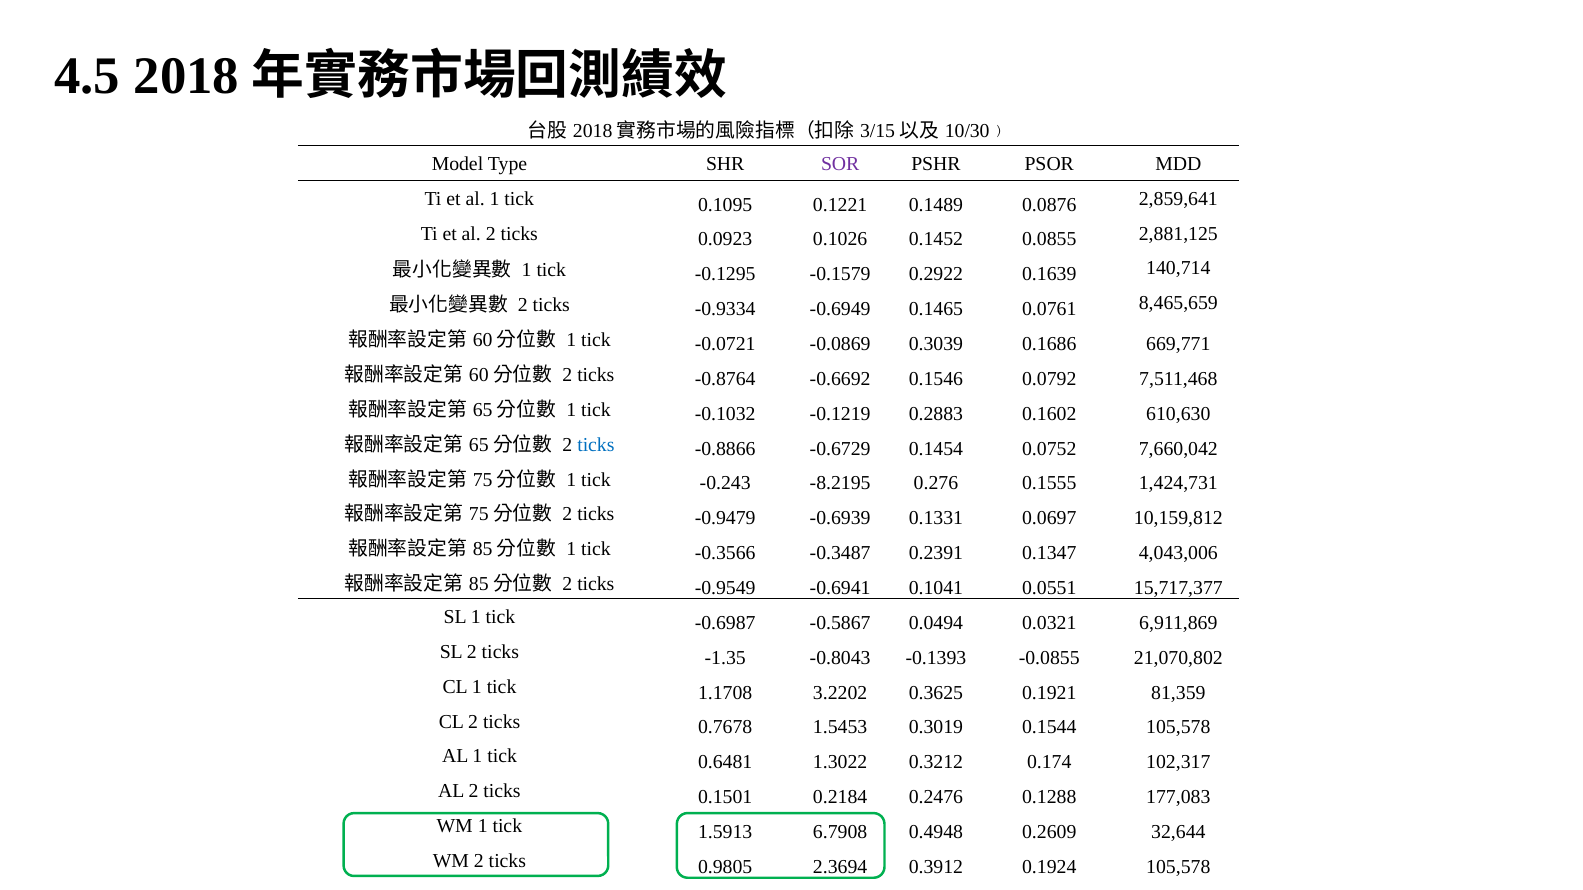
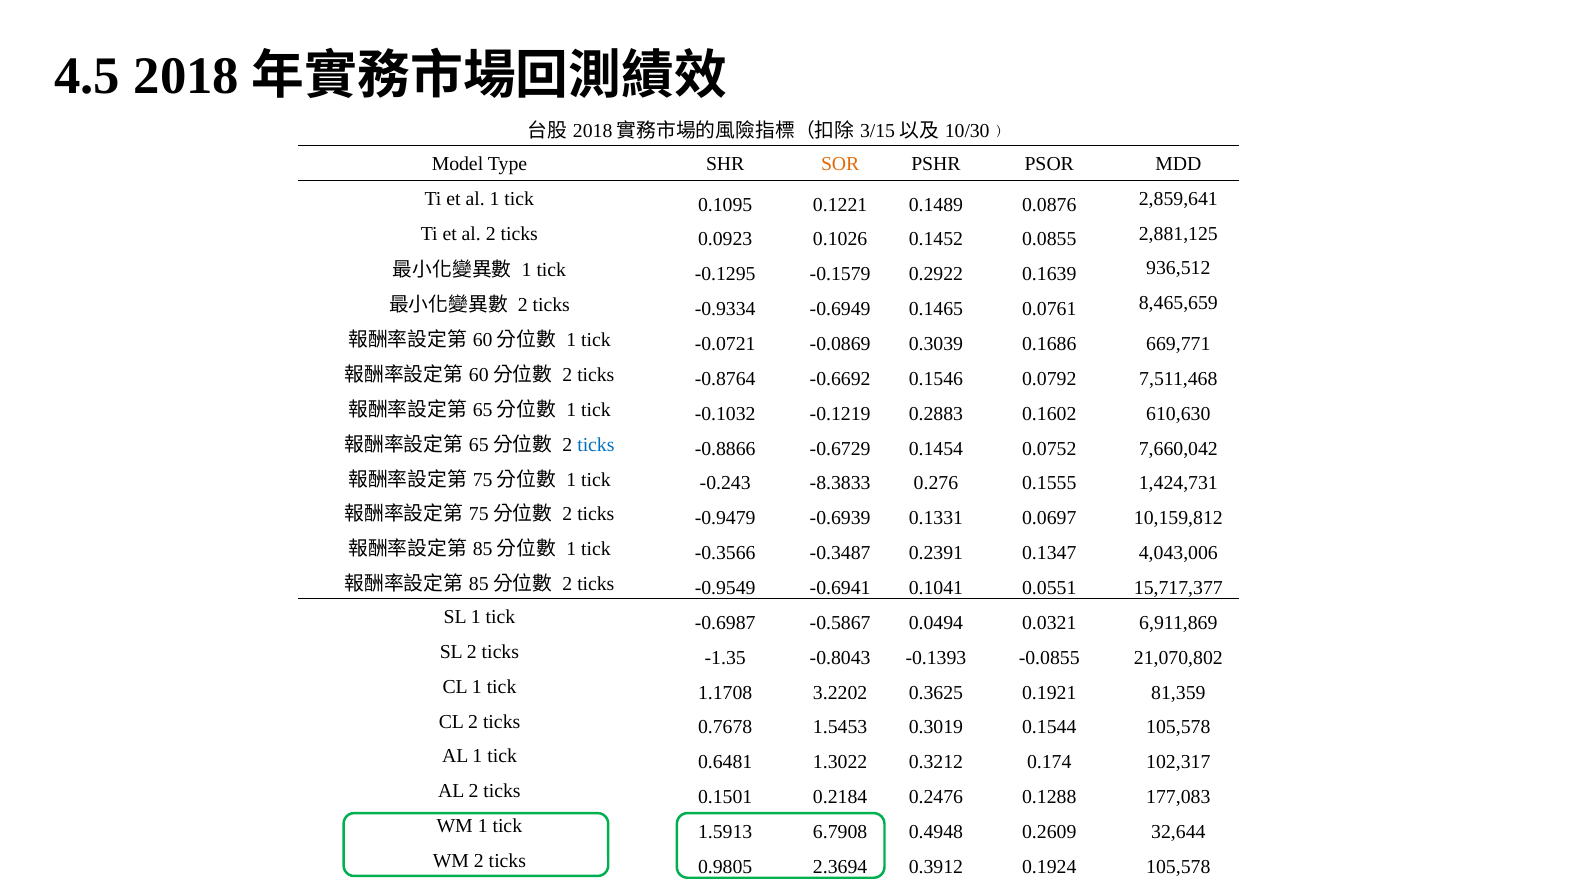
SOR colour: purple -> orange
140,714: 140,714 -> 936,512
-8.2195: -8.2195 -> -8.3833
